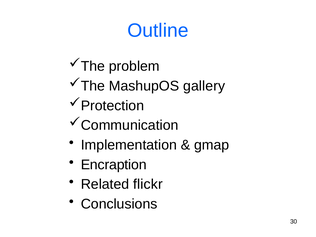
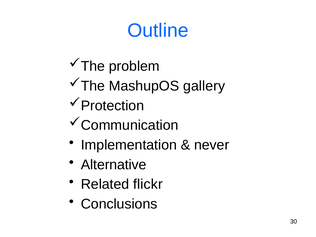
gmap: gmap -> never
Encraption: Encraption -> Alternative
